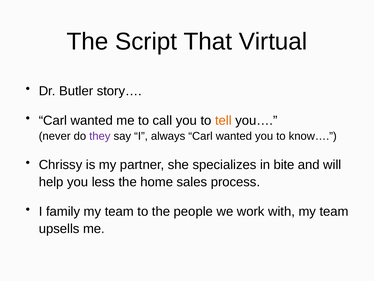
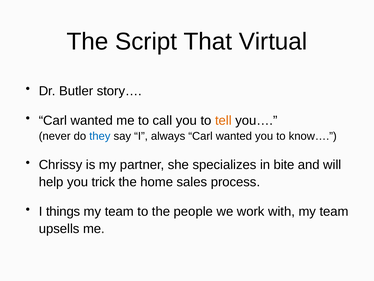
they colour: purple -> blue
less: less -> trick
family: family -> things
